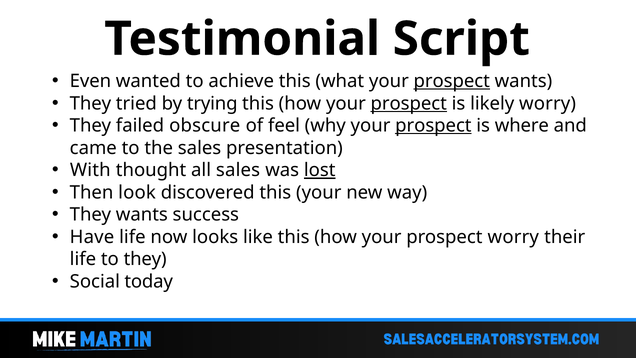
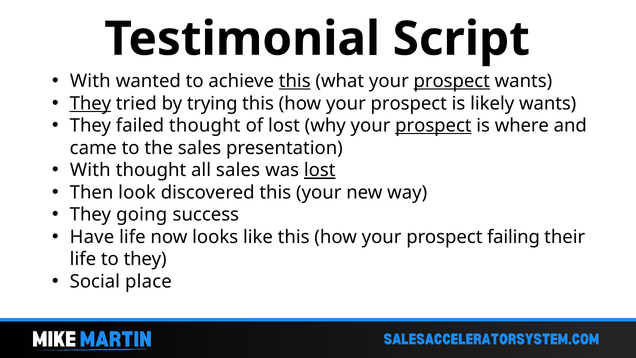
Even at (90, 81): Even -> With
this at (295, 81) underline: none -> present
They at (90, 103) underline: none -> present
prospect at (409, 103) underline: present -> none
likely worry: worry -> wants
failed obscure: obscure -> thought
of feel: feel -> lost
They wants: wants -> going
prospect worry: worry -> failing
today: today -> place
